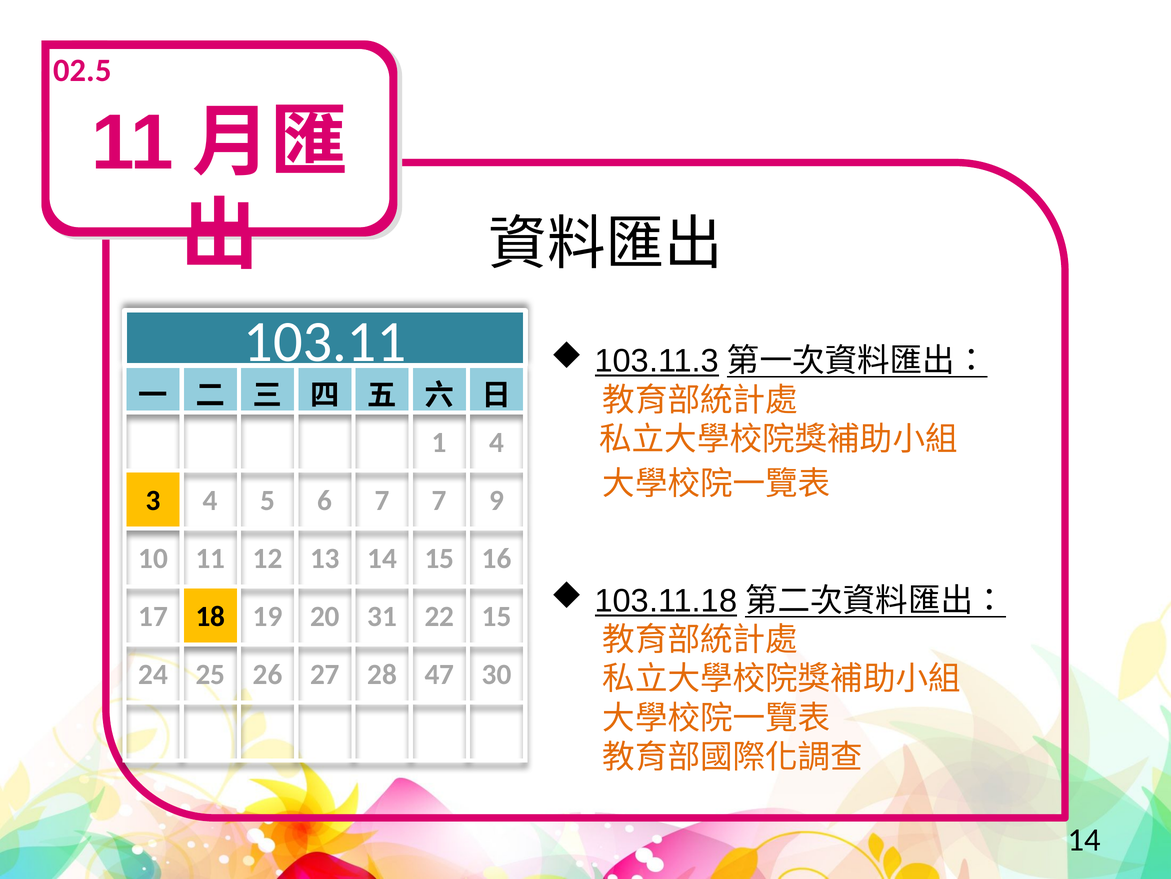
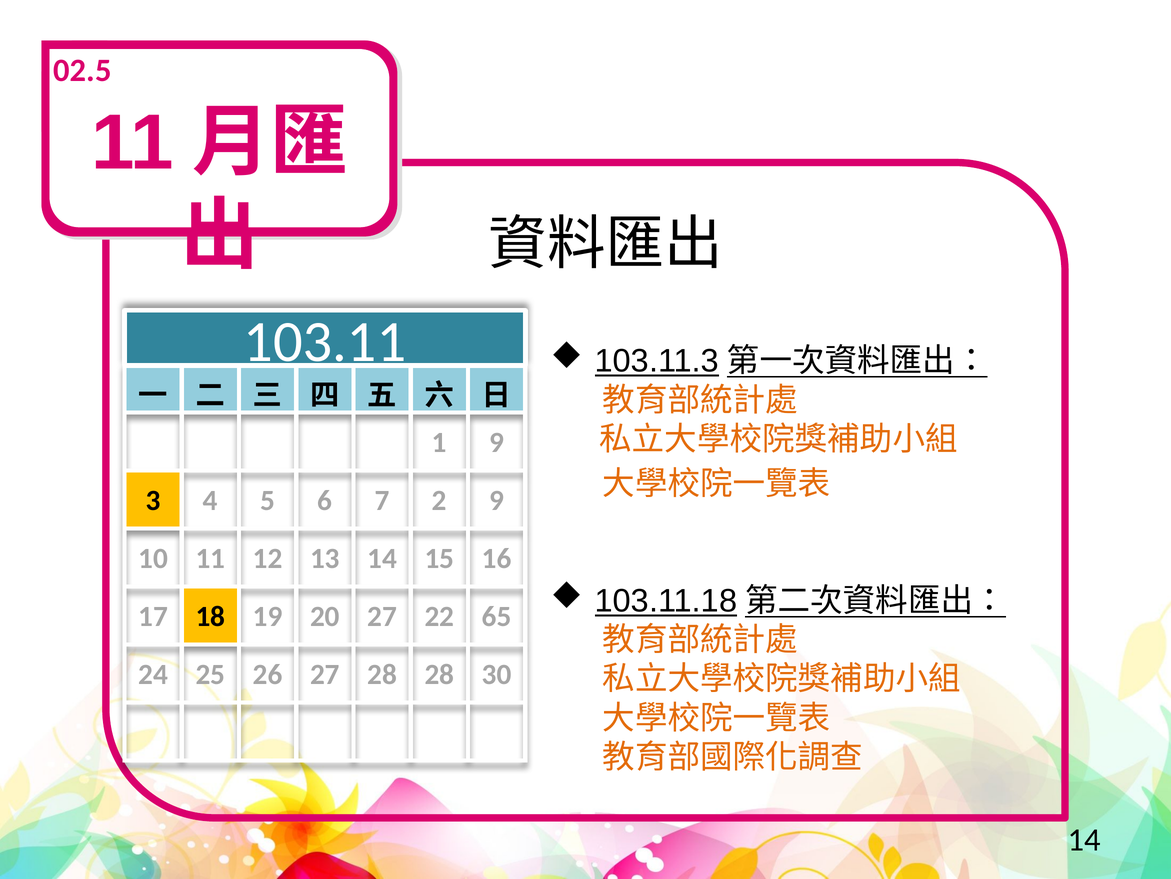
1 4: 4 -> 9
7 7: 7 -> 2
20 31: 31 -> 27
22 15: 15 -> 65
28 47: 47 -> 28
